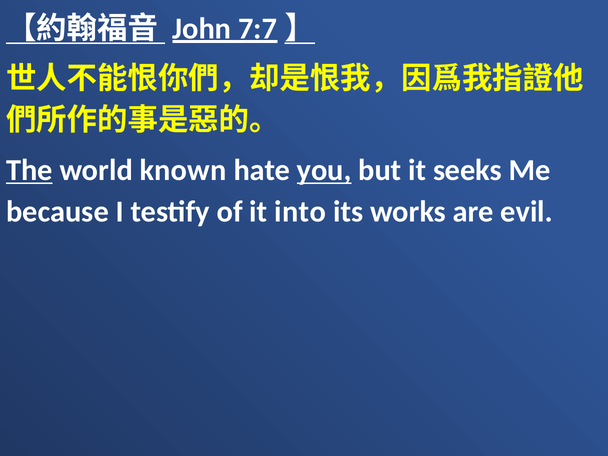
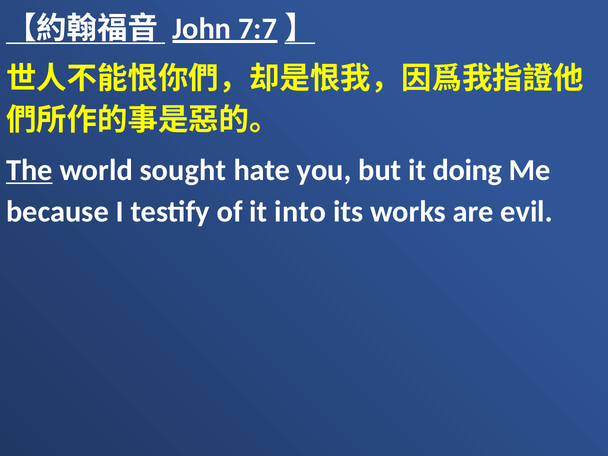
known: known -> sought
you underline: present -> none
seeks: seeks -> doing
